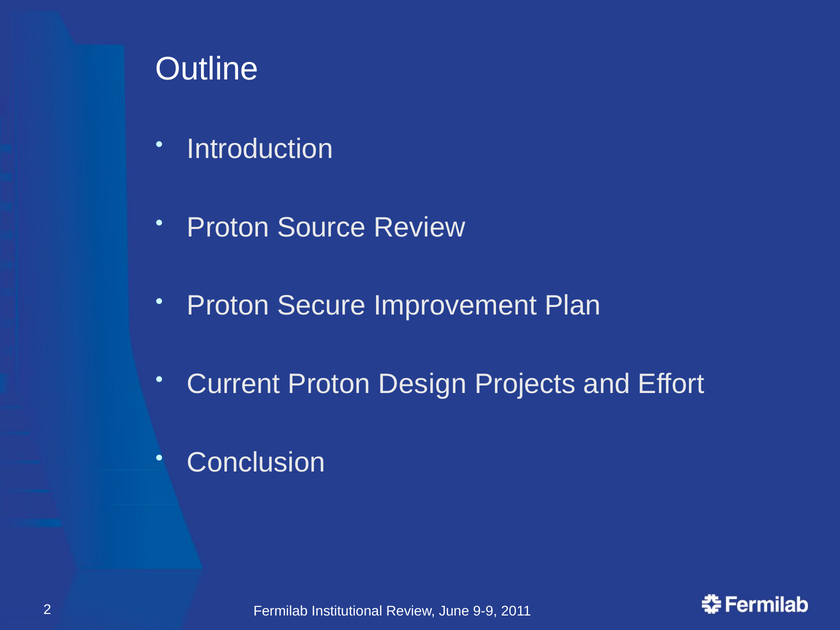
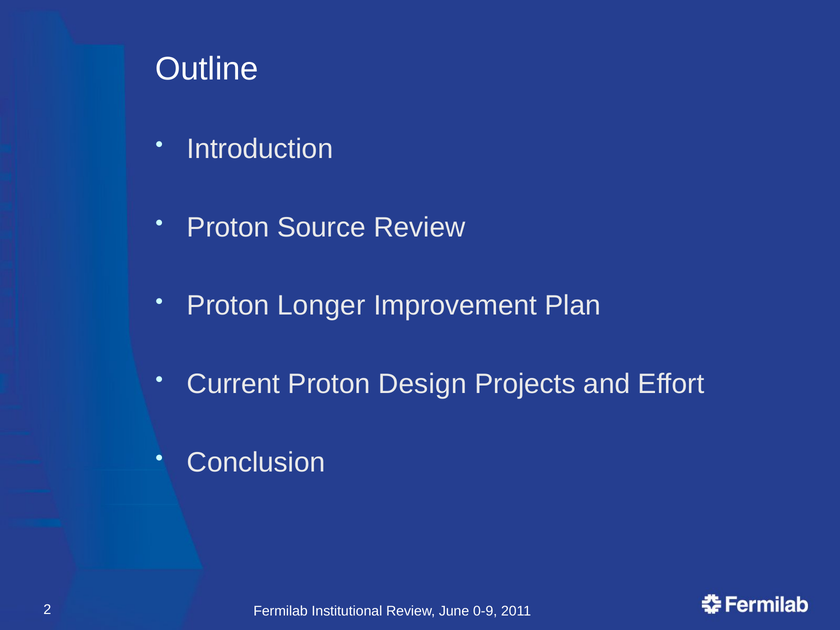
Secure: Secure -> Longer
9-9: 9-9 -> 0-9
